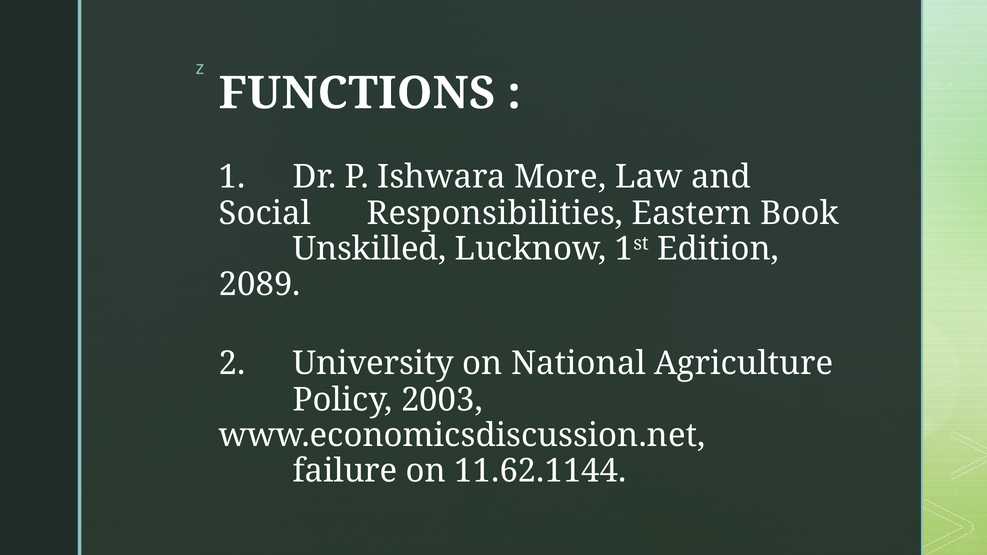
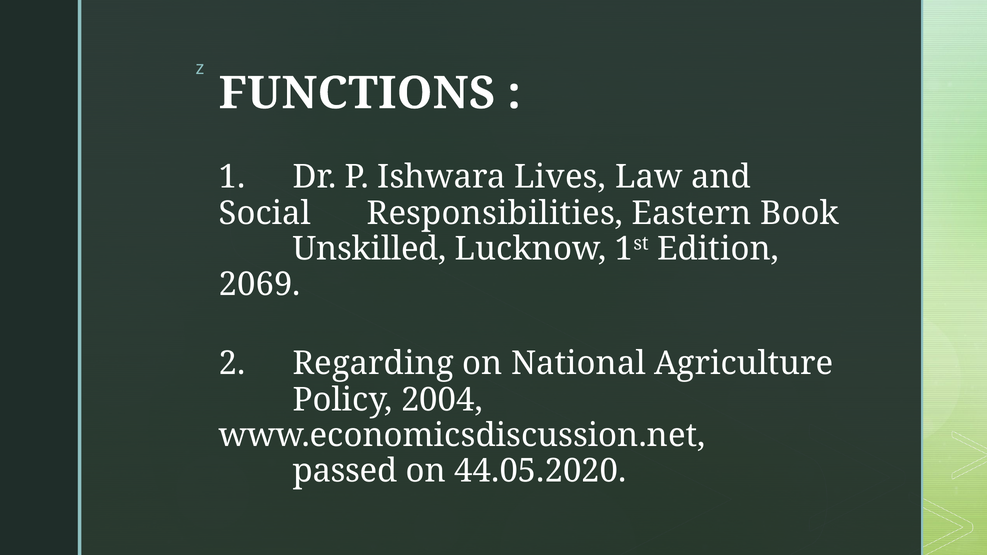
More: More -> Lives
2089: 2089 -> 2069
University: University -> Regarding
2003: 2003 -> 2004
failure: failure -> passed
11.62.1144: 11.62.1144 -> 44.05.2020
